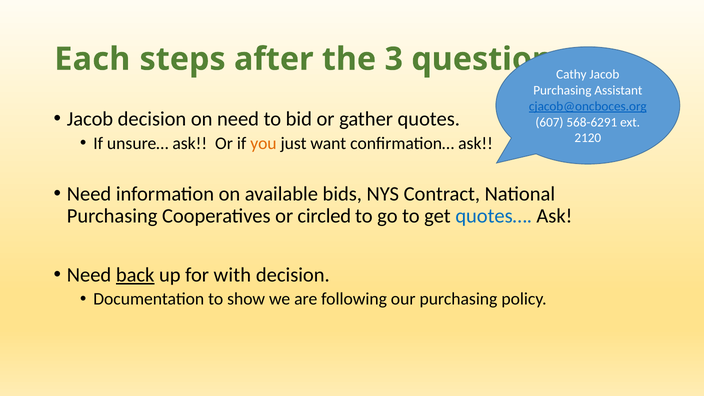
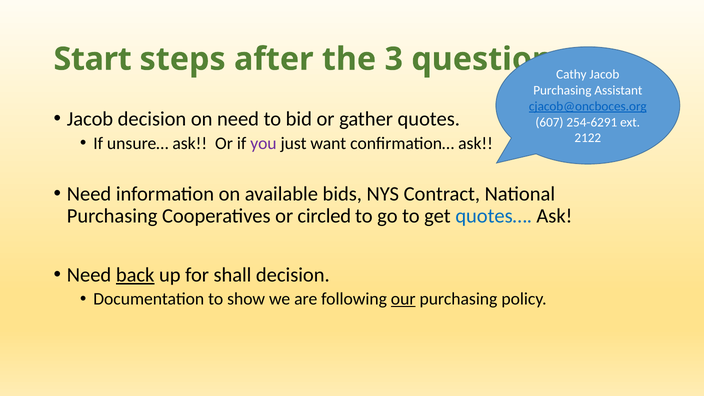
Each: Each -> Start
568-6291: 568-6291 -> 254-6291
2120: 2120 -> 2122
you colour: orange -> purple
with: with -> shall
our underline: none -> present
